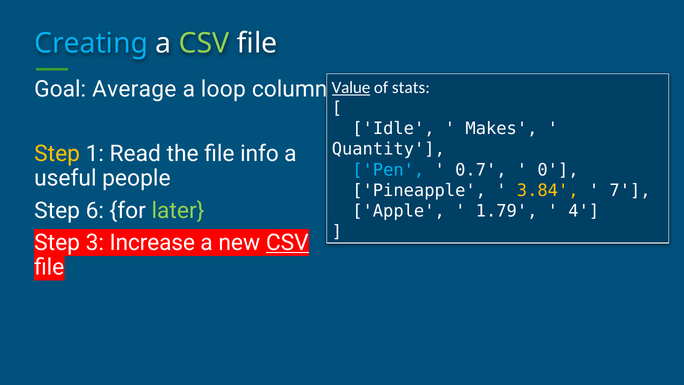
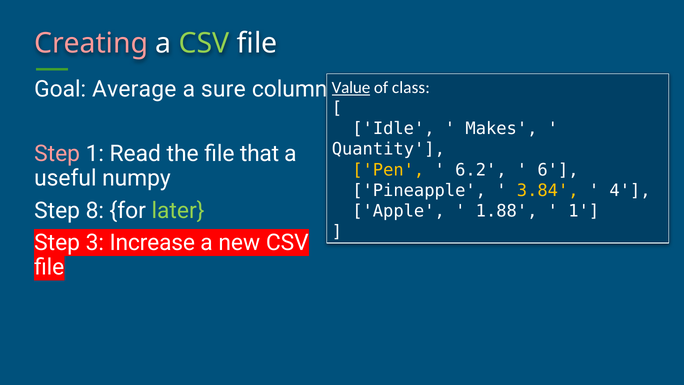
Creating colour: light blue -> pink
loop: loop -> sure
stats: stats -> class
Step at (57, 154) colour: yellow -> pink
info: info -> that
Pen colour: light blue -> yellow
0.7: 0.7 -> 6.2
0: 0 -> 6
people: people -> numpy
7: 7 -> 4
6: 6 -> 8
1.79: 1.79 -> 1.88
4 at (584, 211): 4 -> 1
CSV at (287, 243) underline: present -> none
